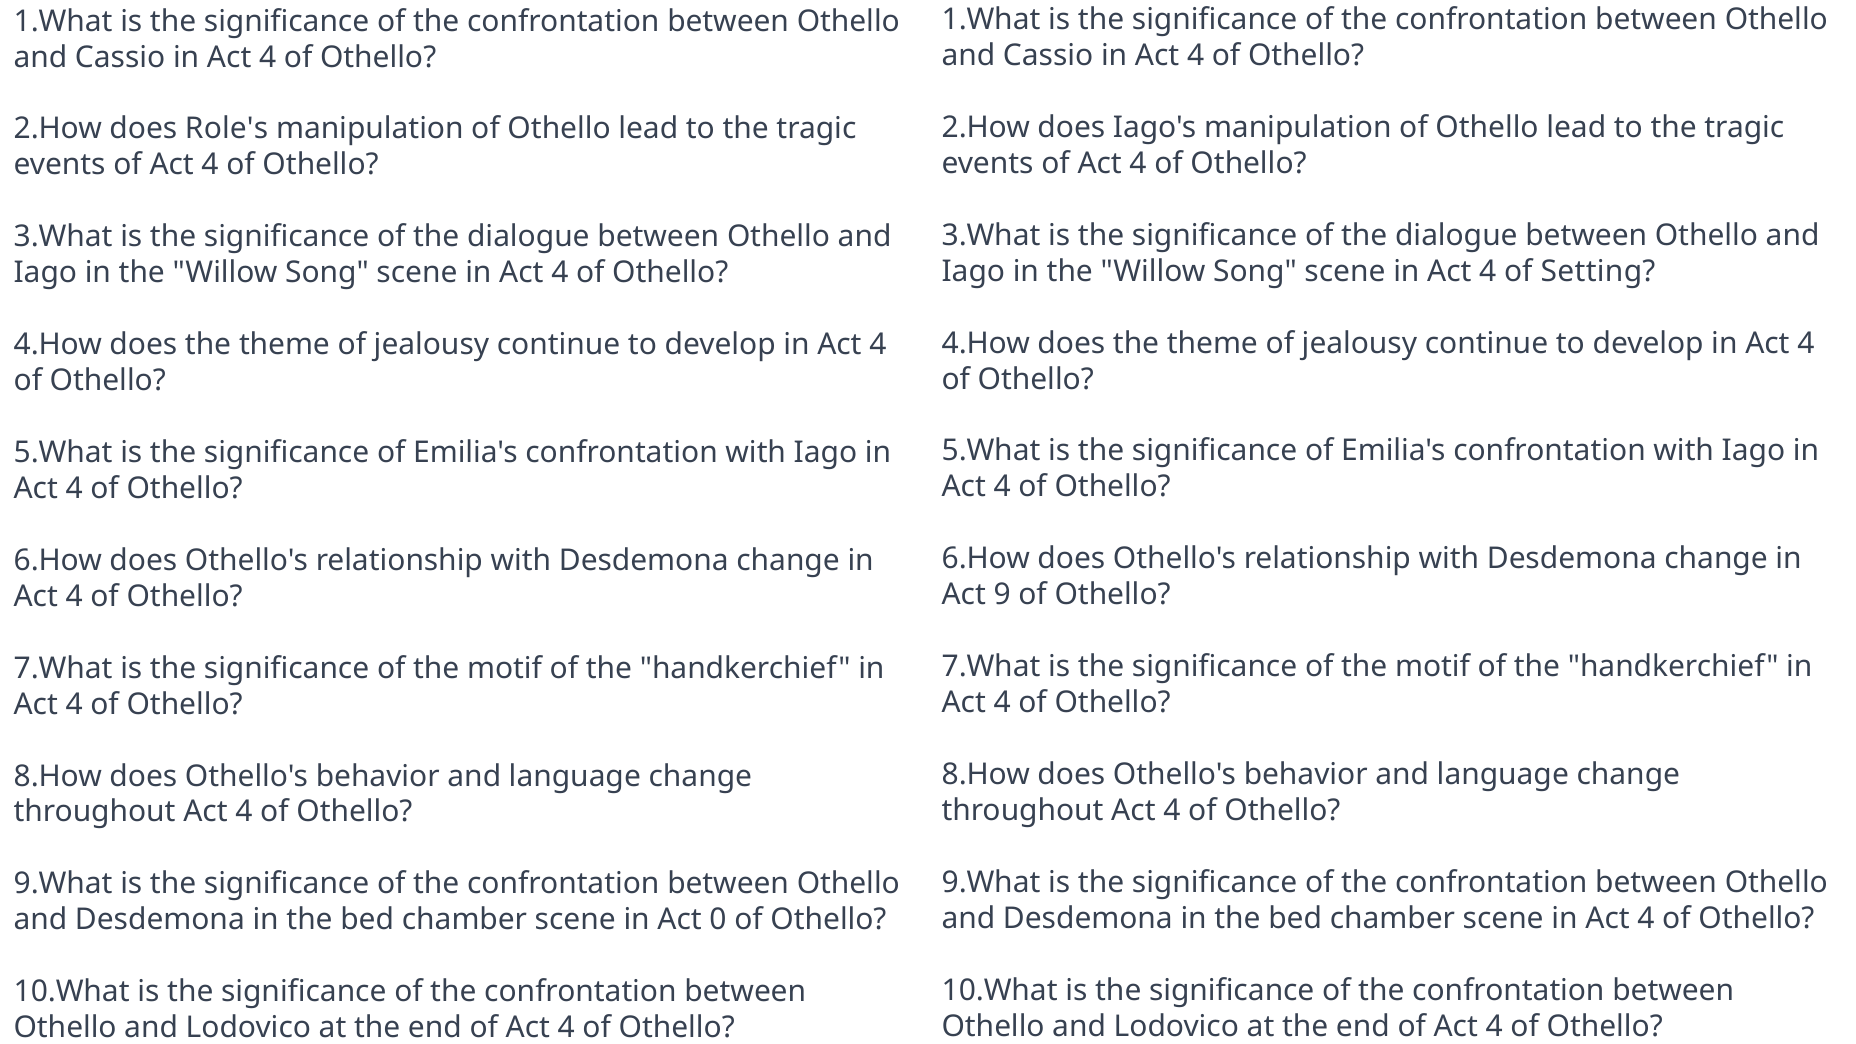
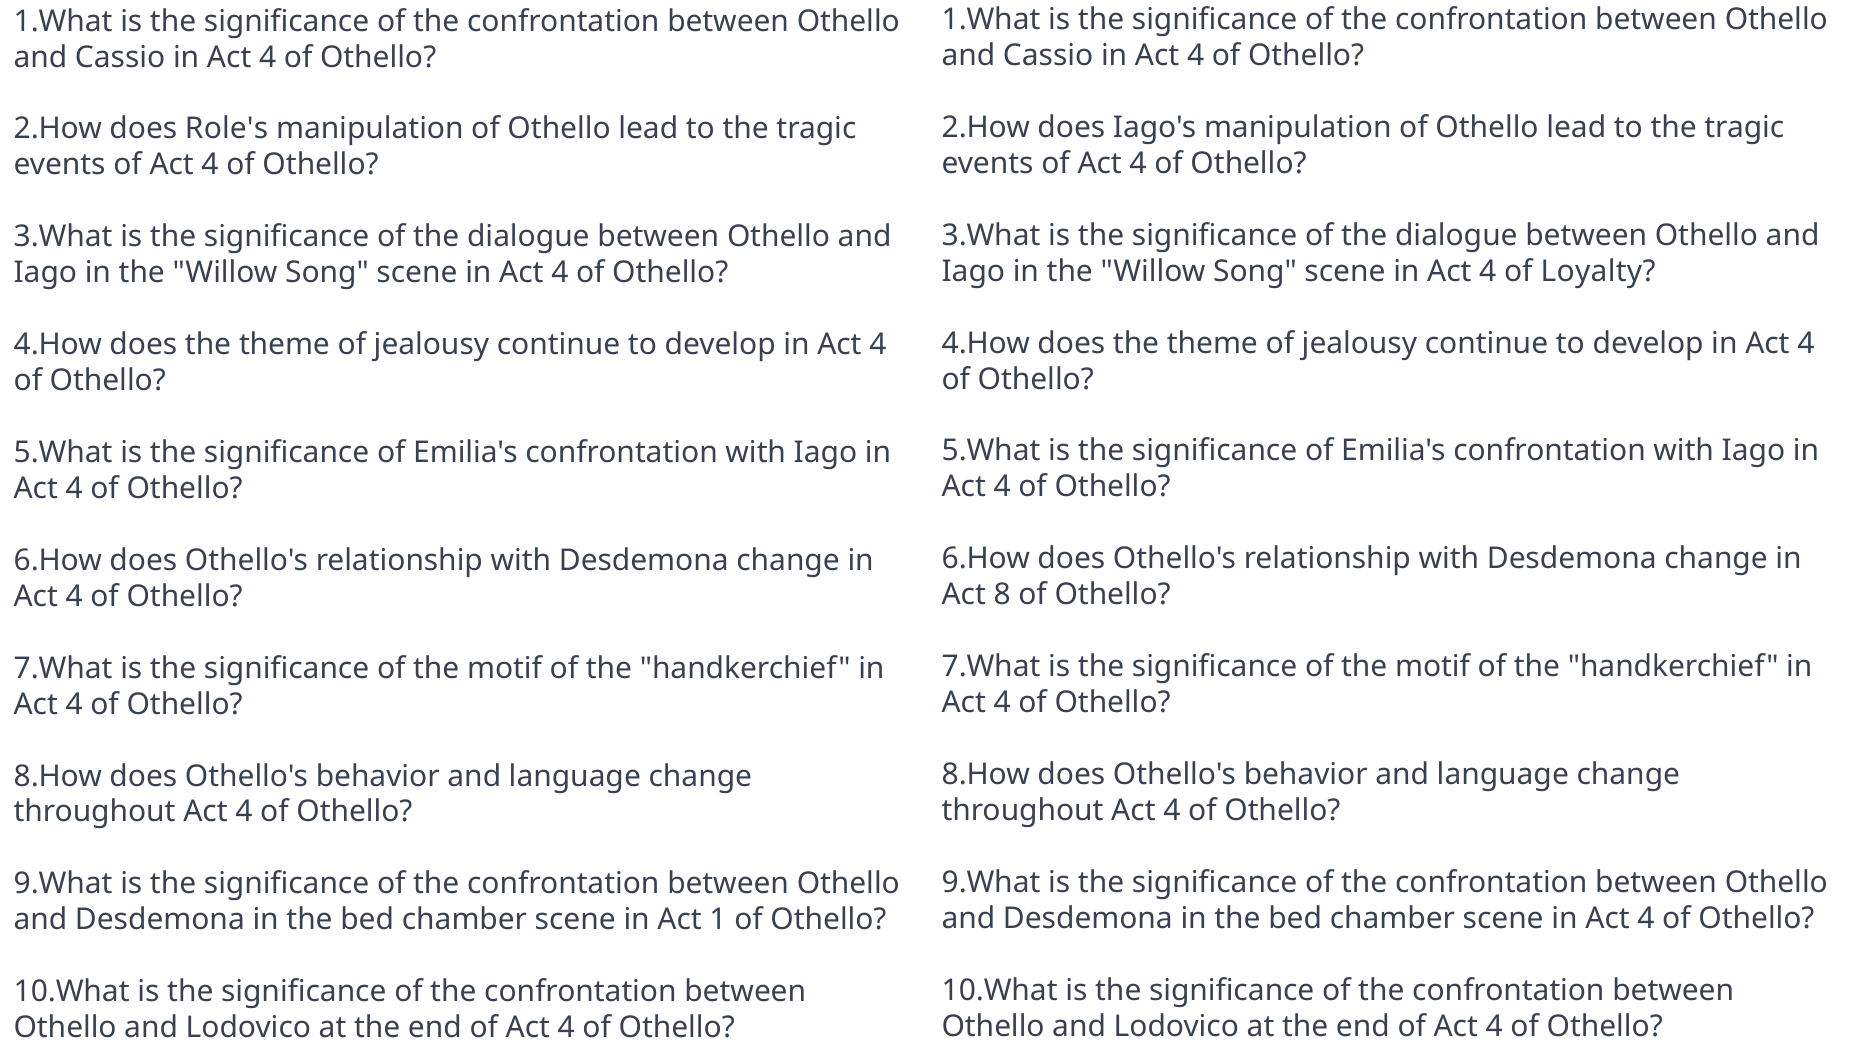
Setting: Setting -> Loyalty
9: 9 -> 8
0: 0 -> 1
